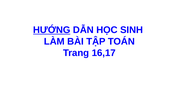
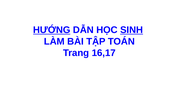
SINH underline: none -> present
